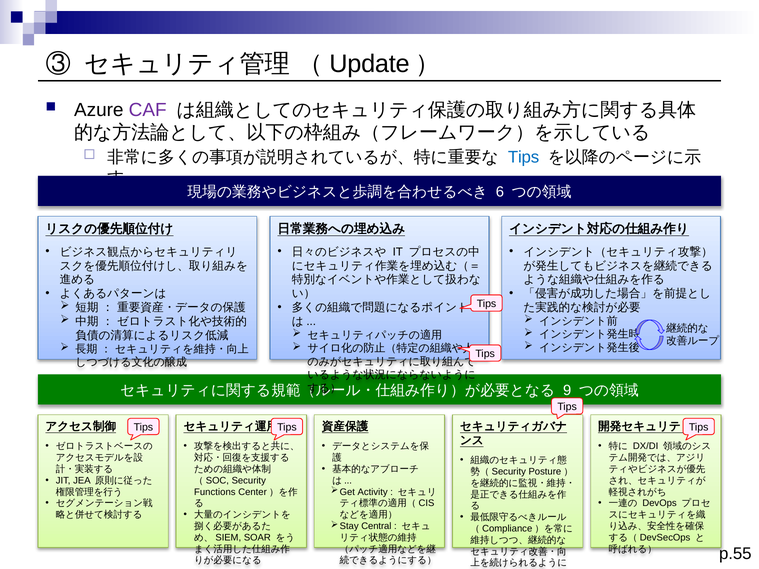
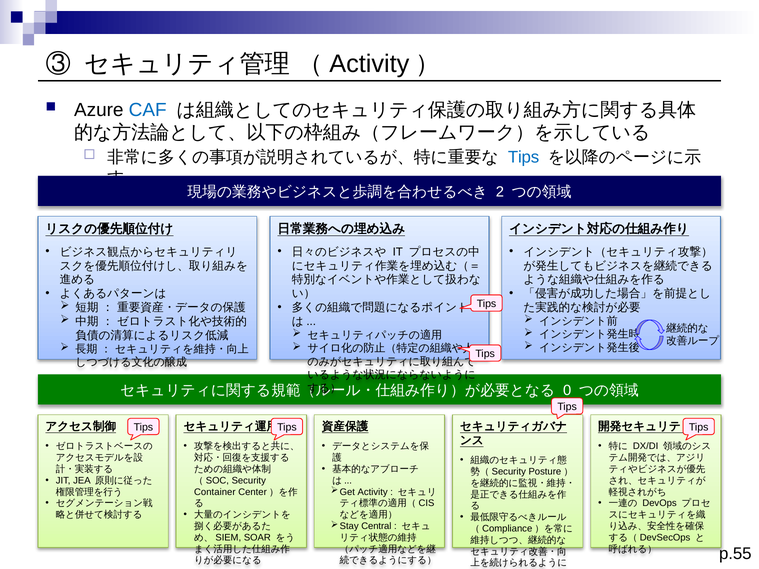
Update at (369, 64): Update -> Activity
CAF colour: purple -> blue
6: 6 -> 2
9: 9 -> 0
Functions: Functions -> Container
